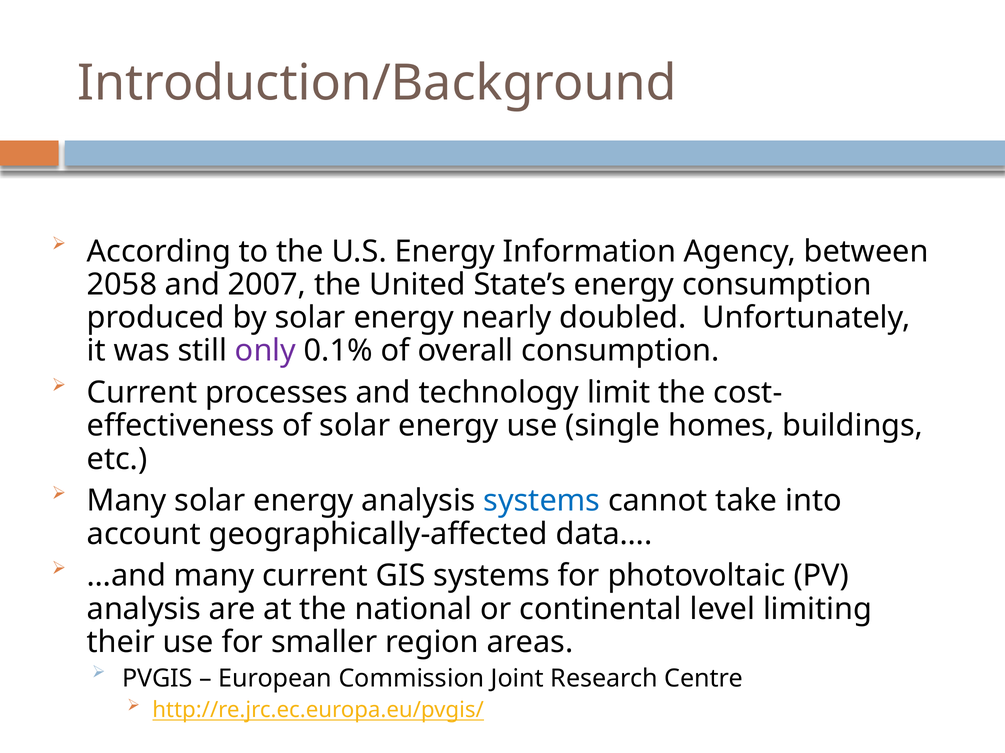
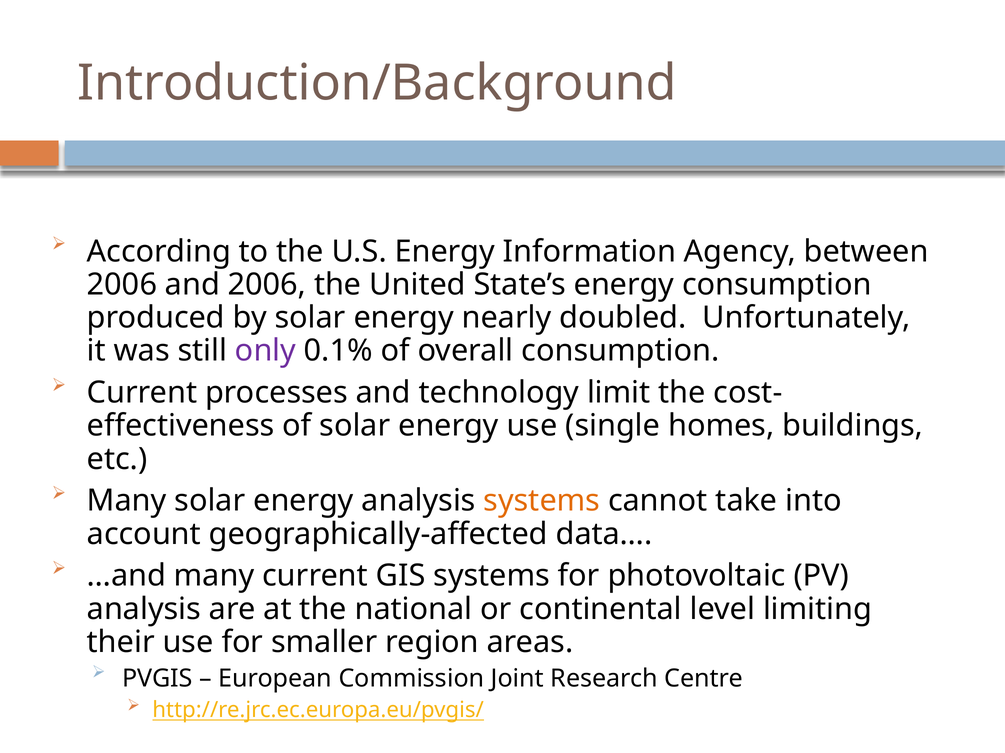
2058 at (122, 285): 2058 -> 2006
and 2007: 2007 -> 2006
systems at (542, 501) colour: blue -> orange
